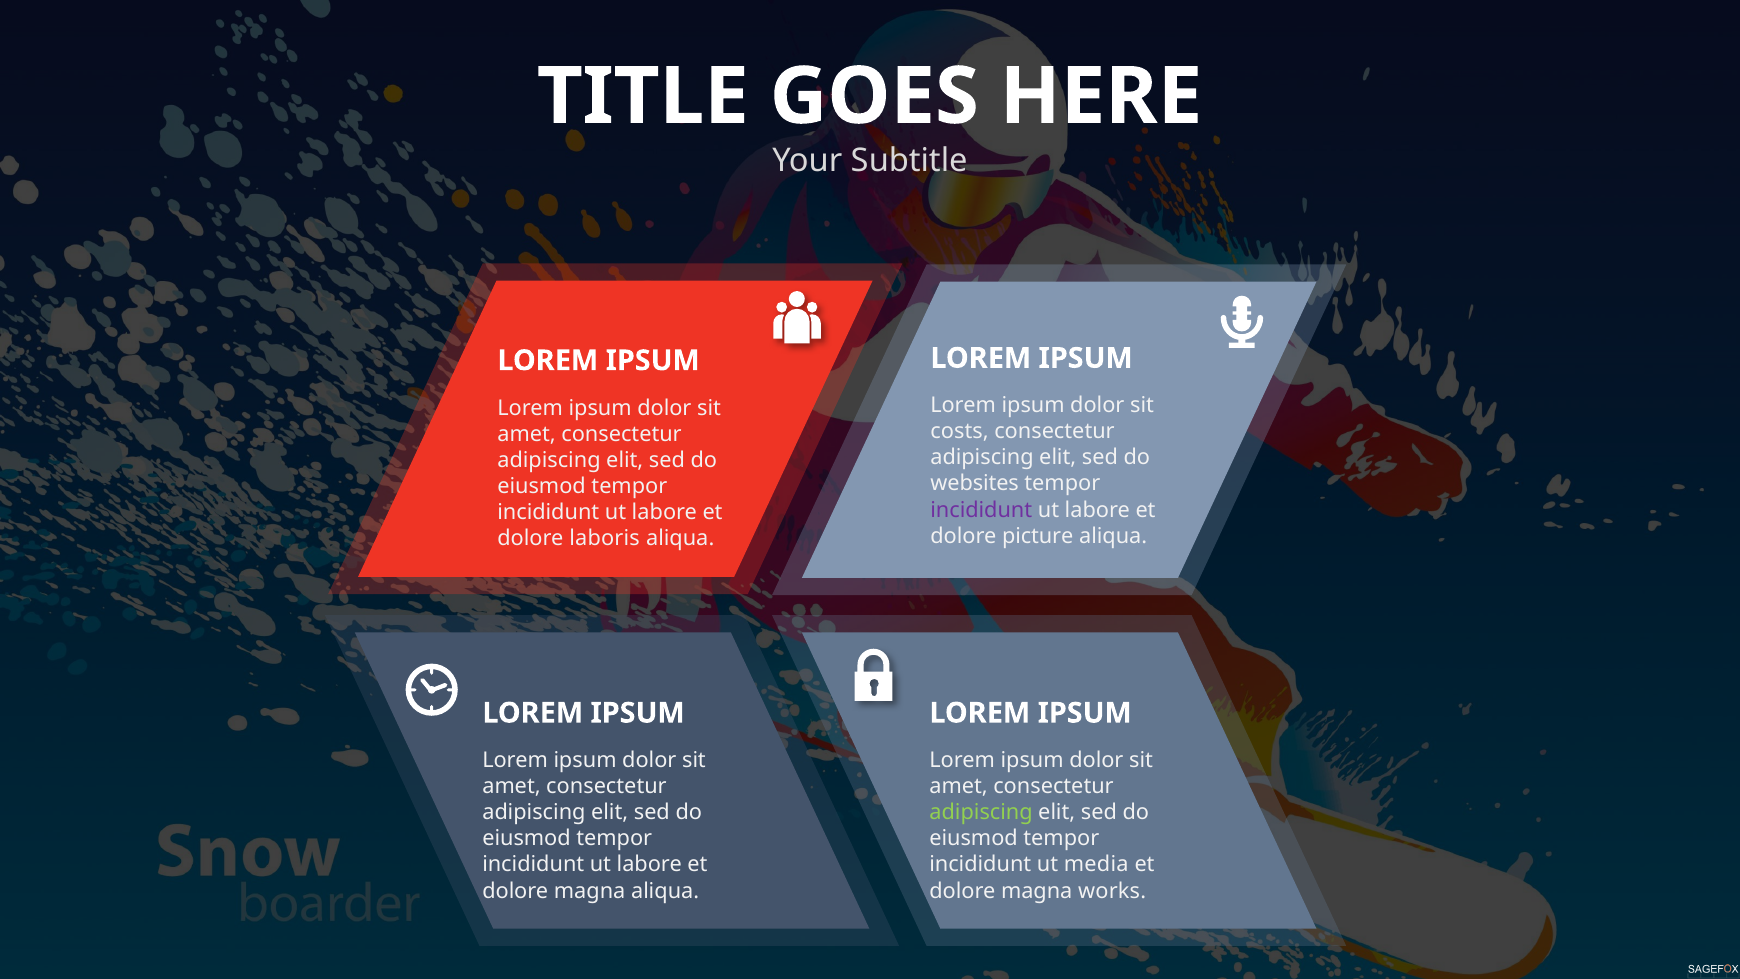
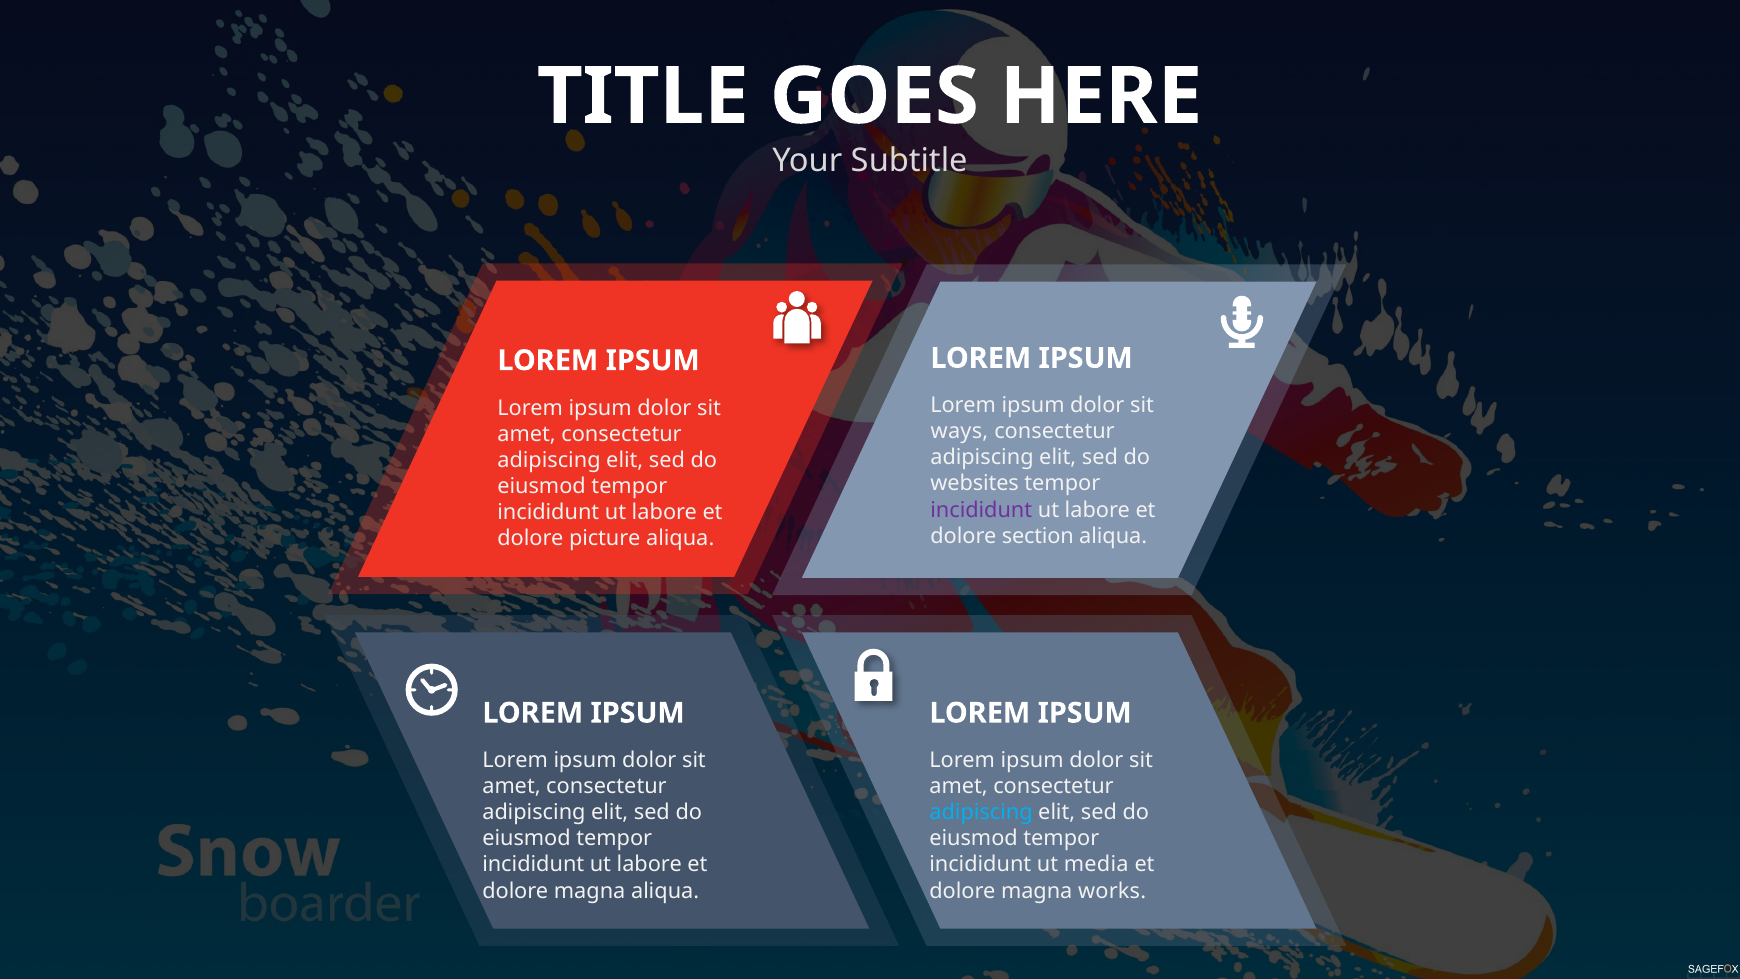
costs: costs -> ways
picture: picture -> section
laboris: laboris -> picture
adipiscing at (981, 812) colour: light green -> light blue
